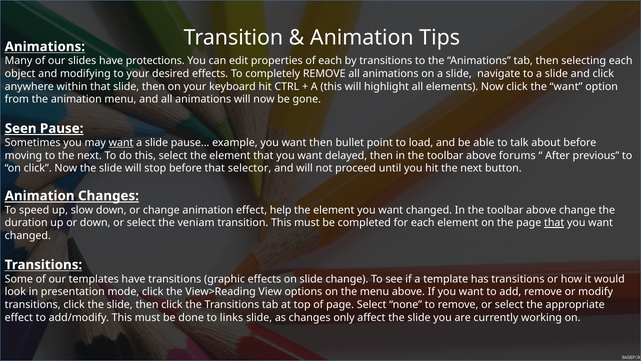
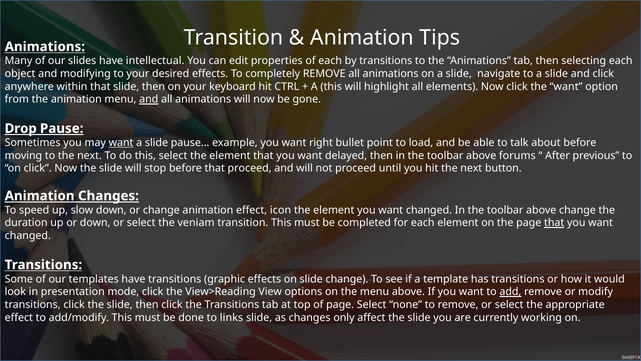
protections: protections -> intellectual
and at (149, 99) underline: none -> present
Seen: Seen -> Drop
want then: then -> right
that selector: selector -> proceed
help: help -> icon
add underline: none -> present
